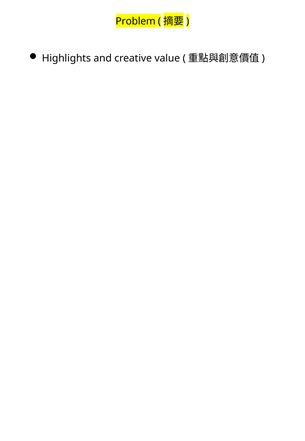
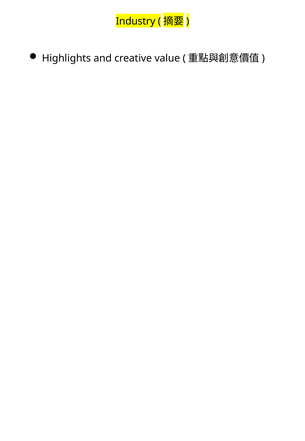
Problem: Problem -> Industry
